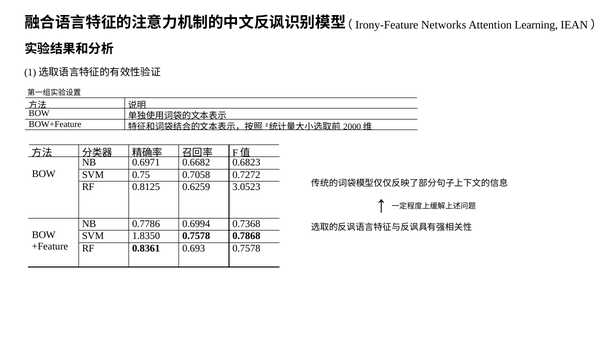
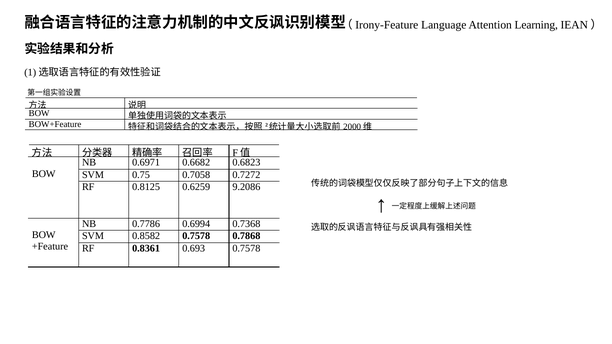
Networks: Networks -> Language
3.0523: 3.0523 -> 9.2086
1.8350: 1.8350 -> 0.8582
